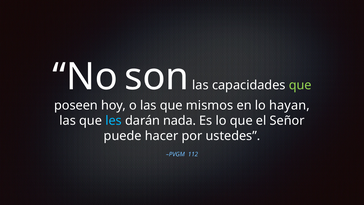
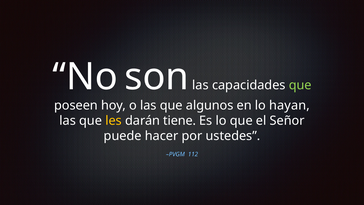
mismos: mismos -> algunos
les colour: light blue -> yellow
nada: nada -> tiene
